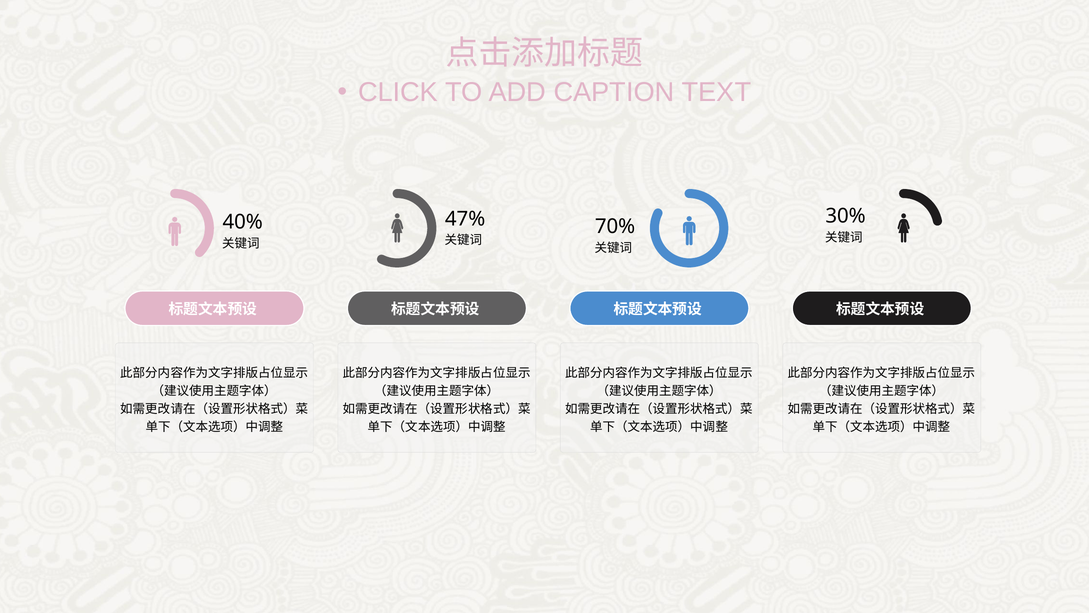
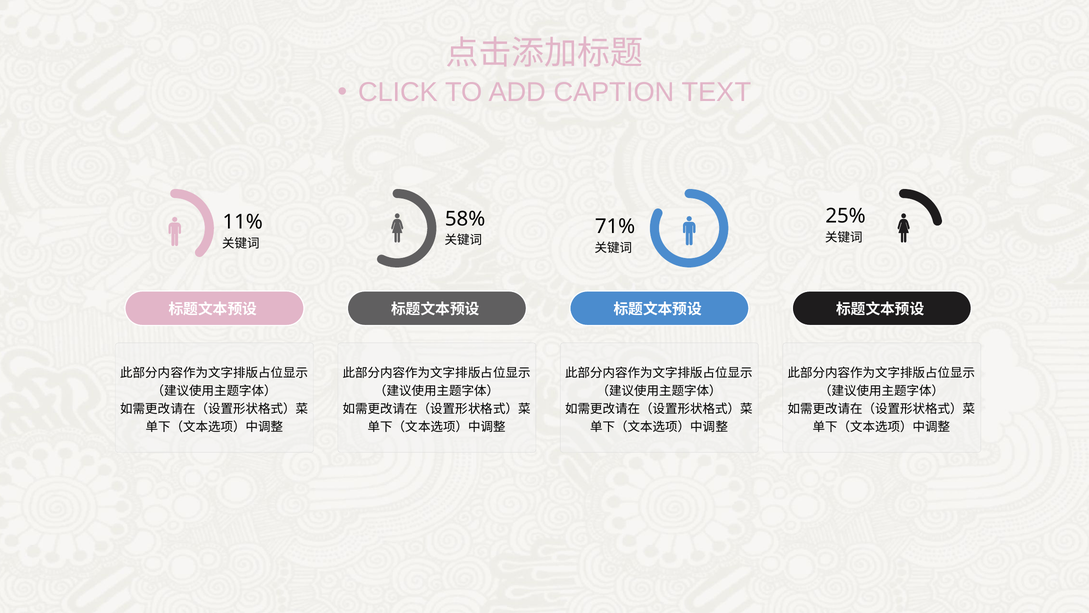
30%: 30% -> 25%
47%: 47% -> 58%
40%: 40% -> 11%
70%: 70% -> 71%
